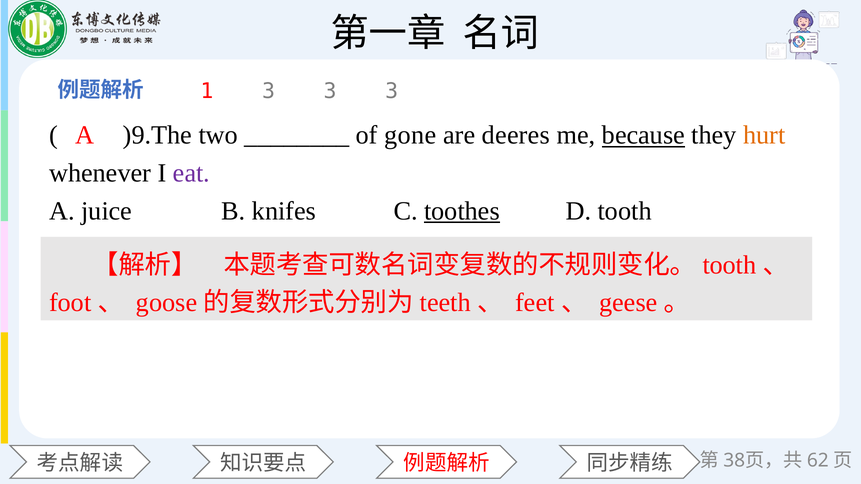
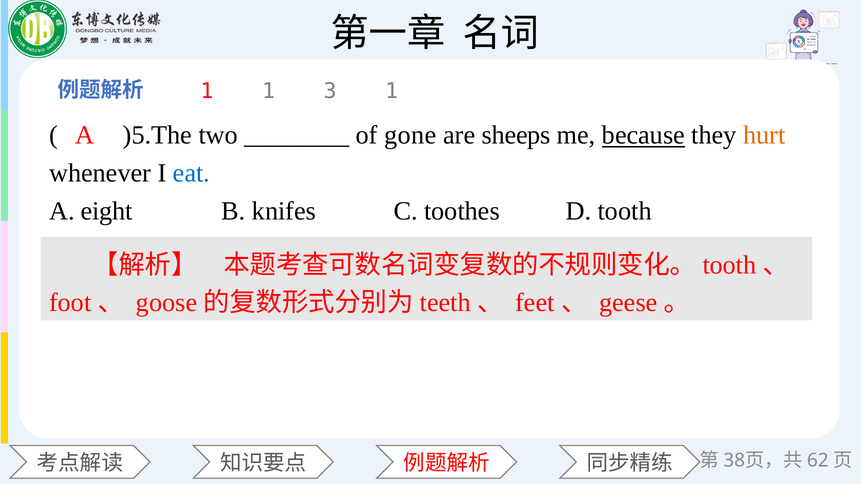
1 3: 3 -> 1
3 at (392, 91): 3 -> 1
)9.The: )9.The -> )5.The
deeres: deeres -> sheeps
eat colour: purple -> blue
juice: juice -> eight
toothes underline: present -> none
